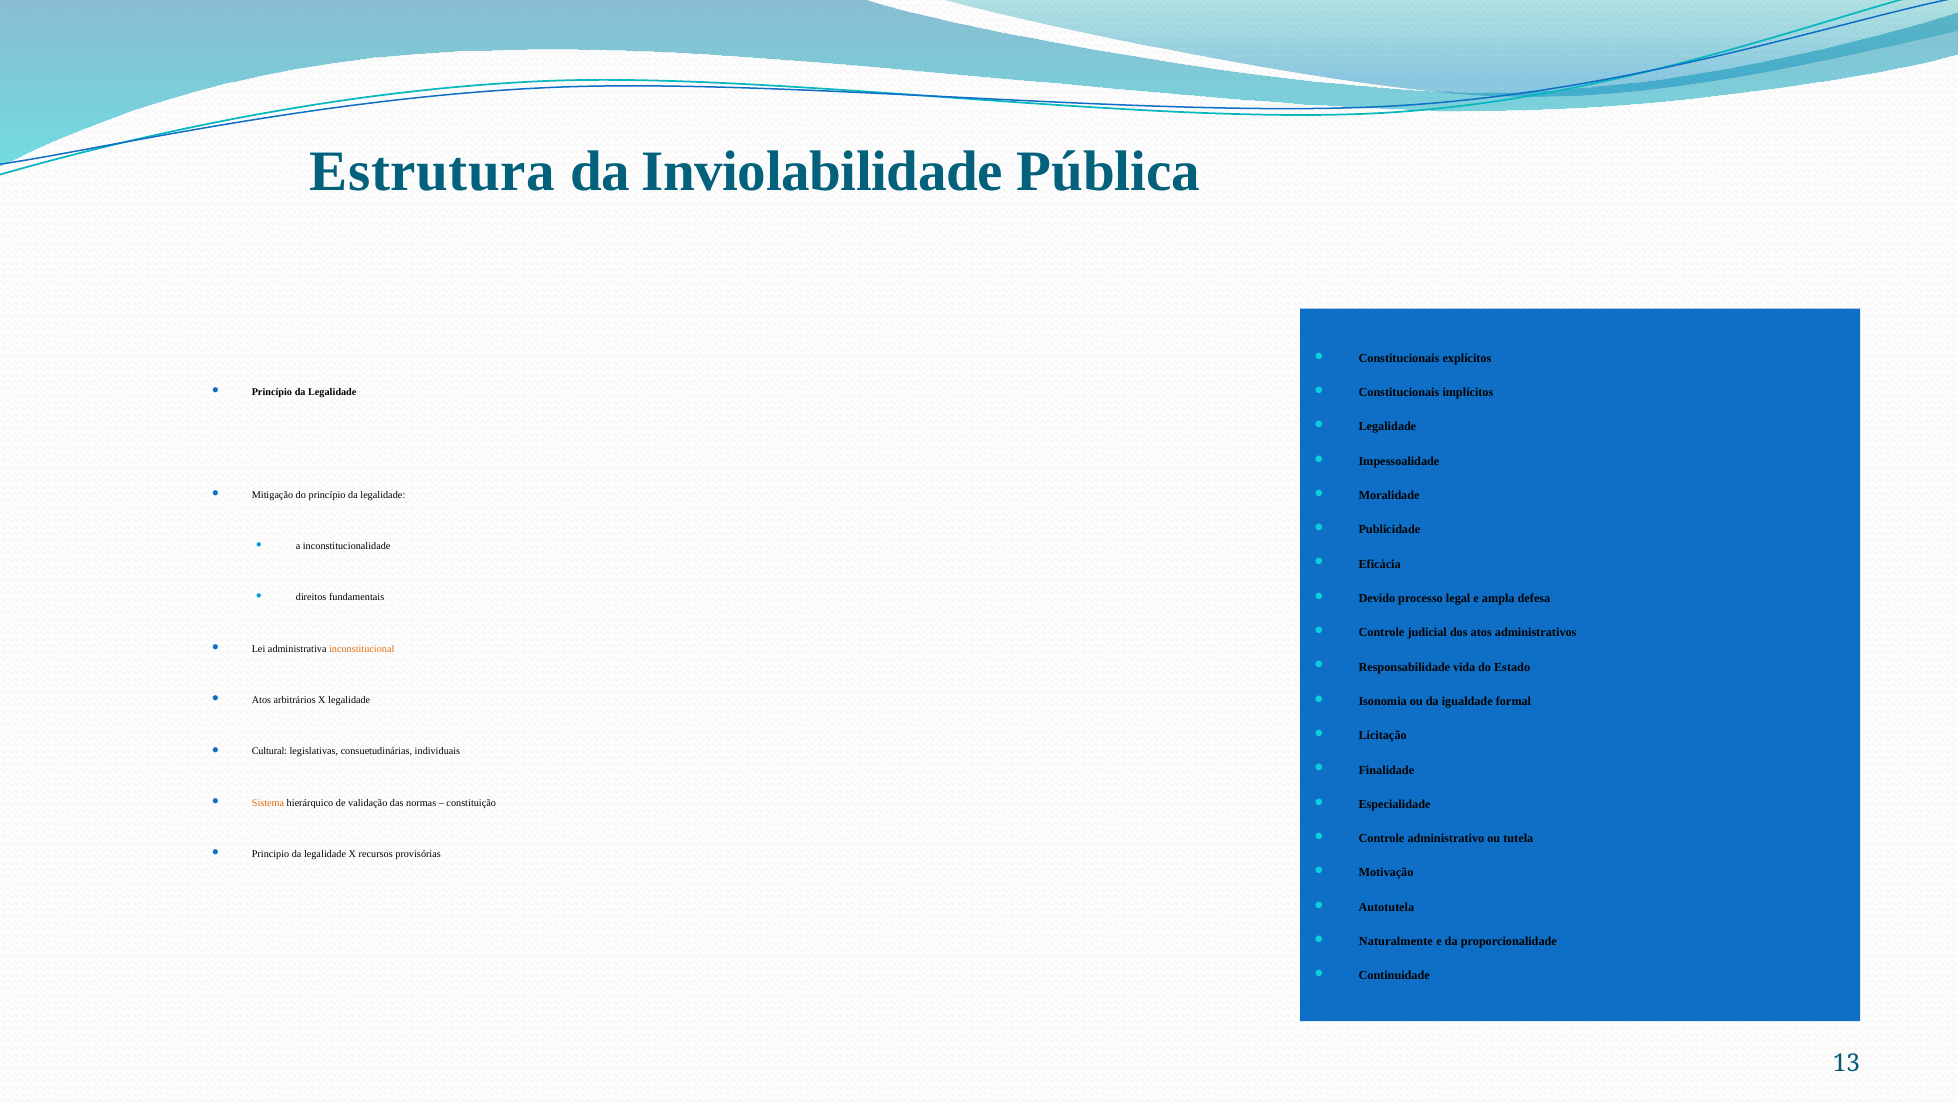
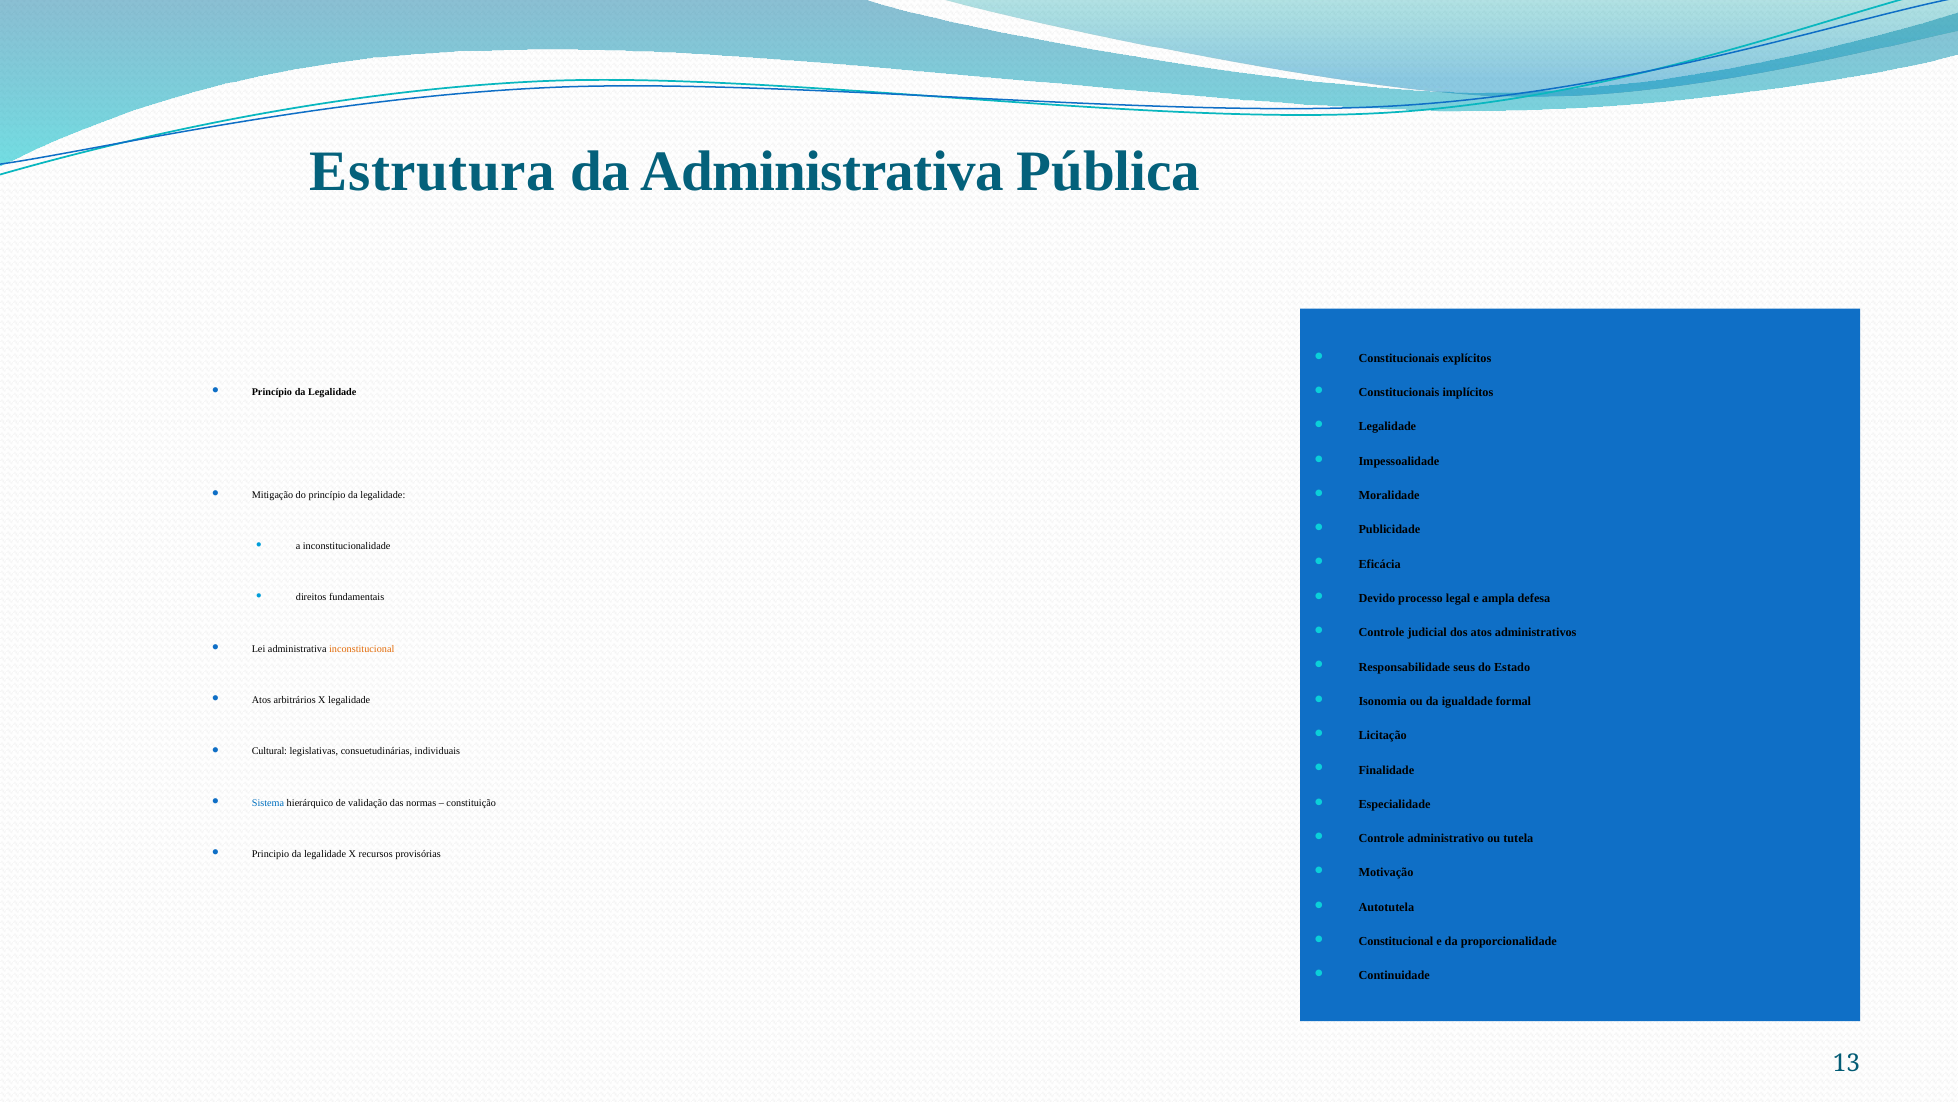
da Inviolabilidade: Inviolabilidade -> Administrativa
vida: vida -> seus
Sistema colour: orange -> blue
Naturalmente: Naturalmente -> Constitucional
